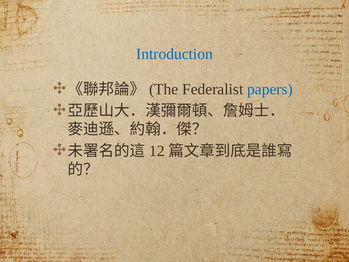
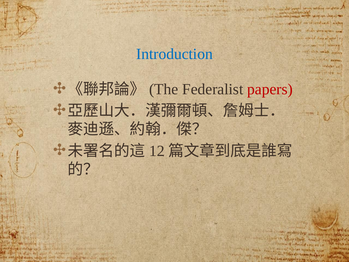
papers colour: blue -> red
